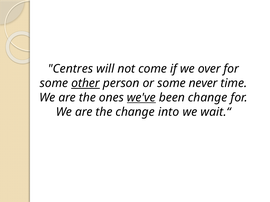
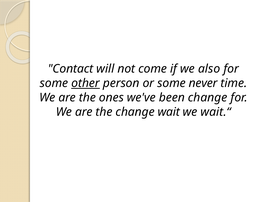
Centres: Centres -> Contact
over: over -> also
we've underline: present -> none
into: into -> wait
